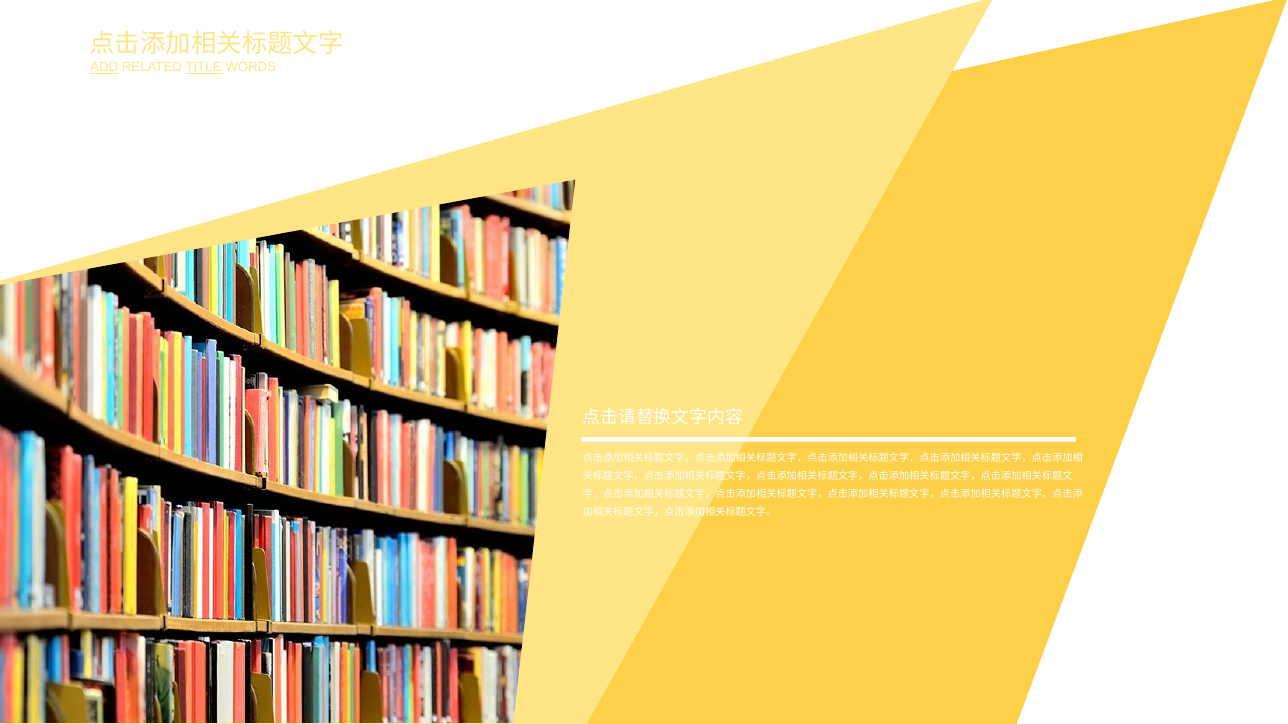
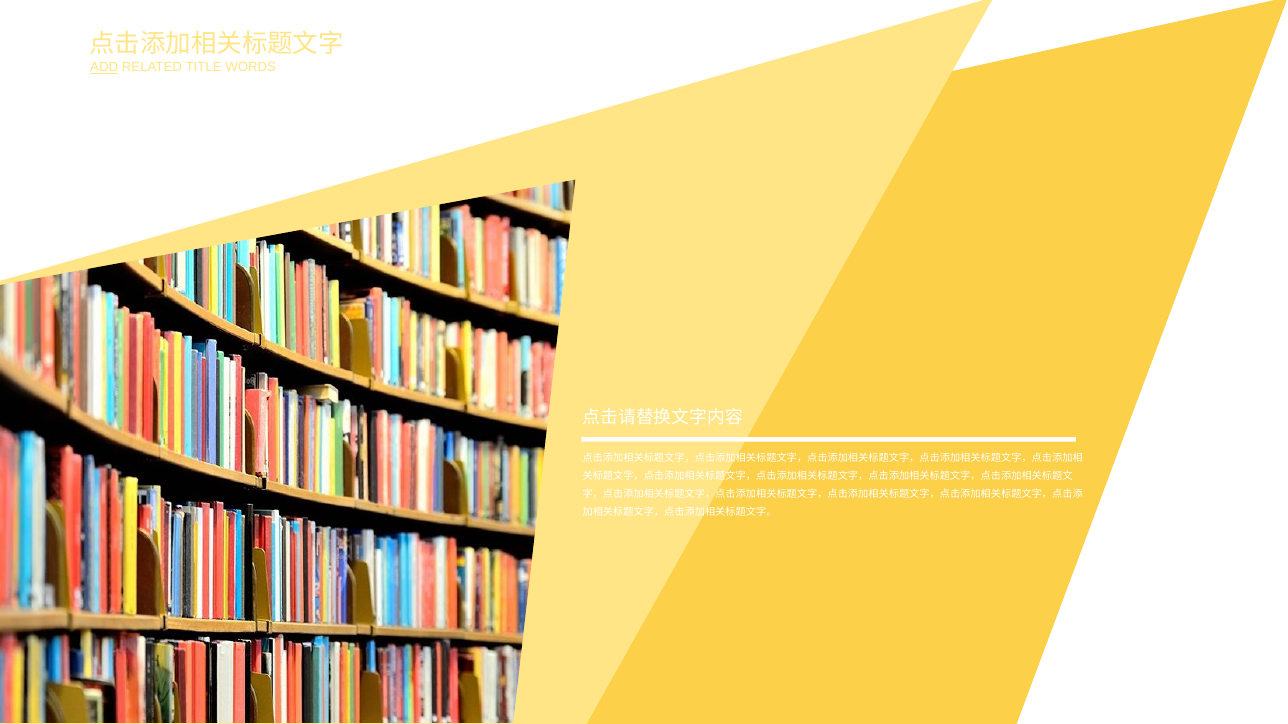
TITLE underline: present -> none
